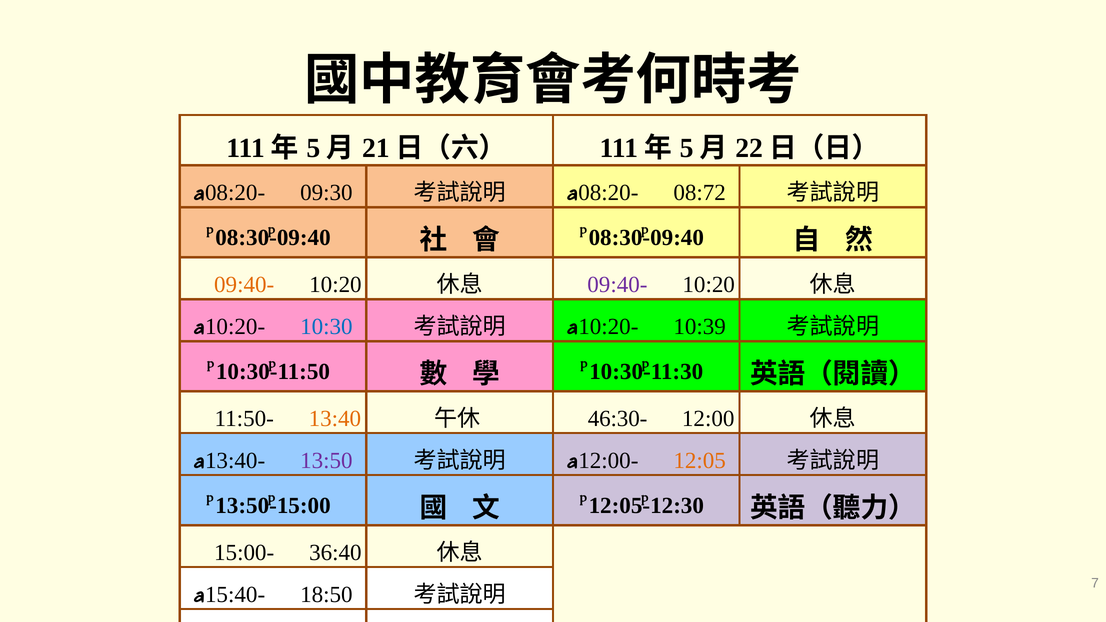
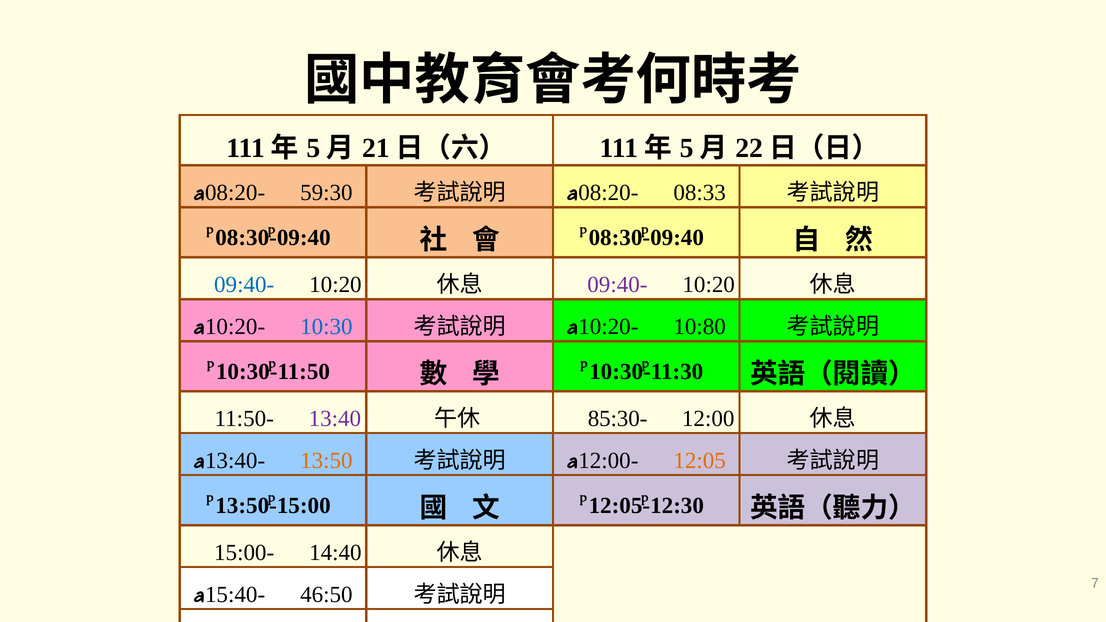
09:30: 09:30 -> 59:30
08:72: 08:72 -> 08:33
09:40- at (244, 285) colour: orange -> blue
10:39: 10:39 -> 10:80
13:40 colour: orange -> purple
46:30-: 46:30- -> 85:30-
13:50 colour: purple -> orange
36:40: 36:40 -> 14:40
18:50: 18:50 -> 46:50
